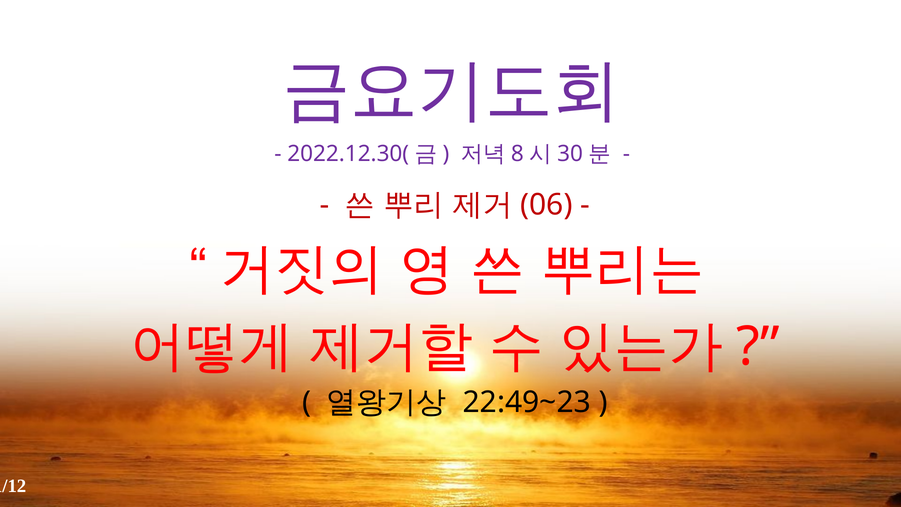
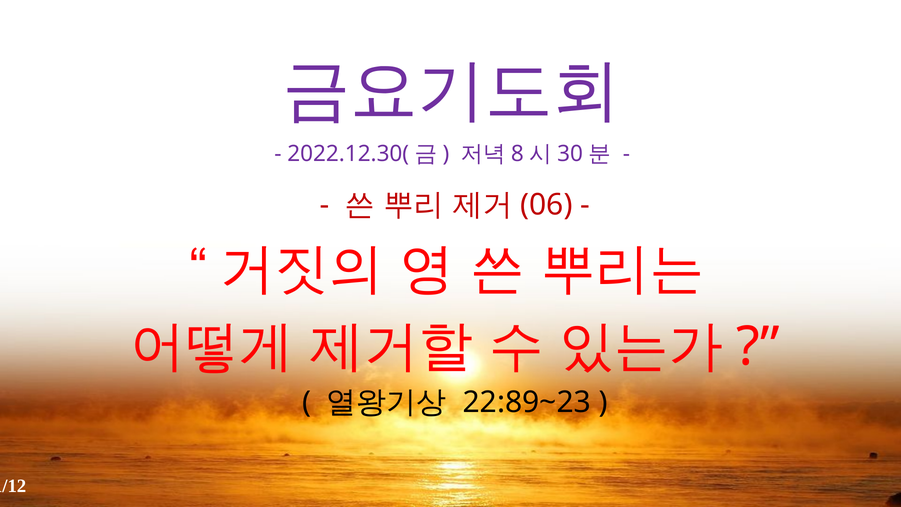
22:49~23: 22:49~23 -> 22:89~23
